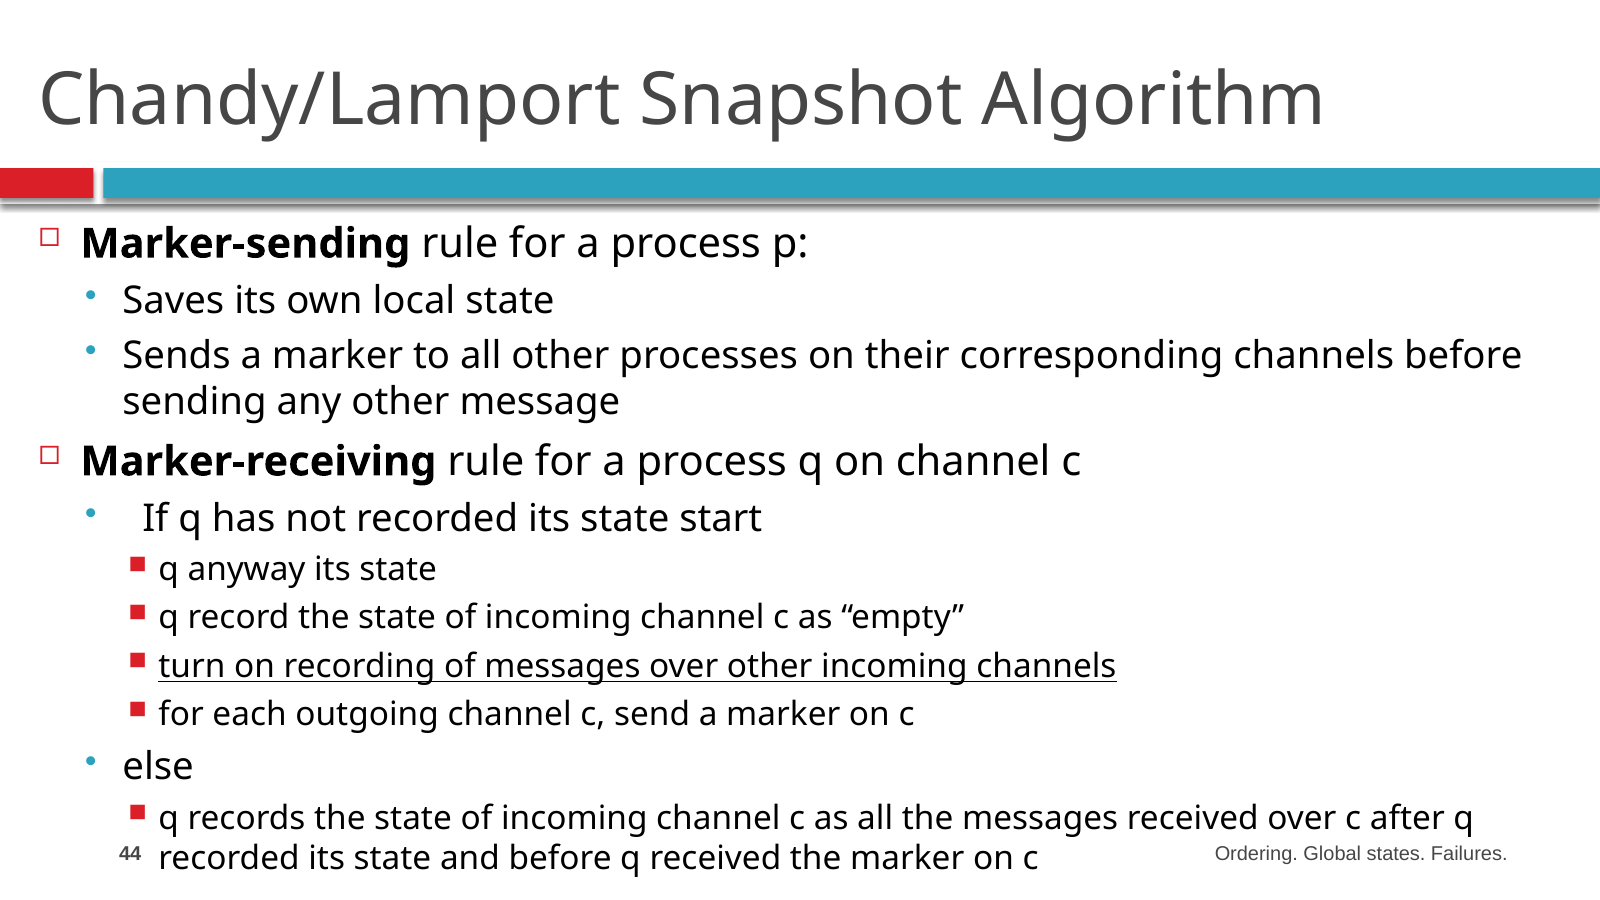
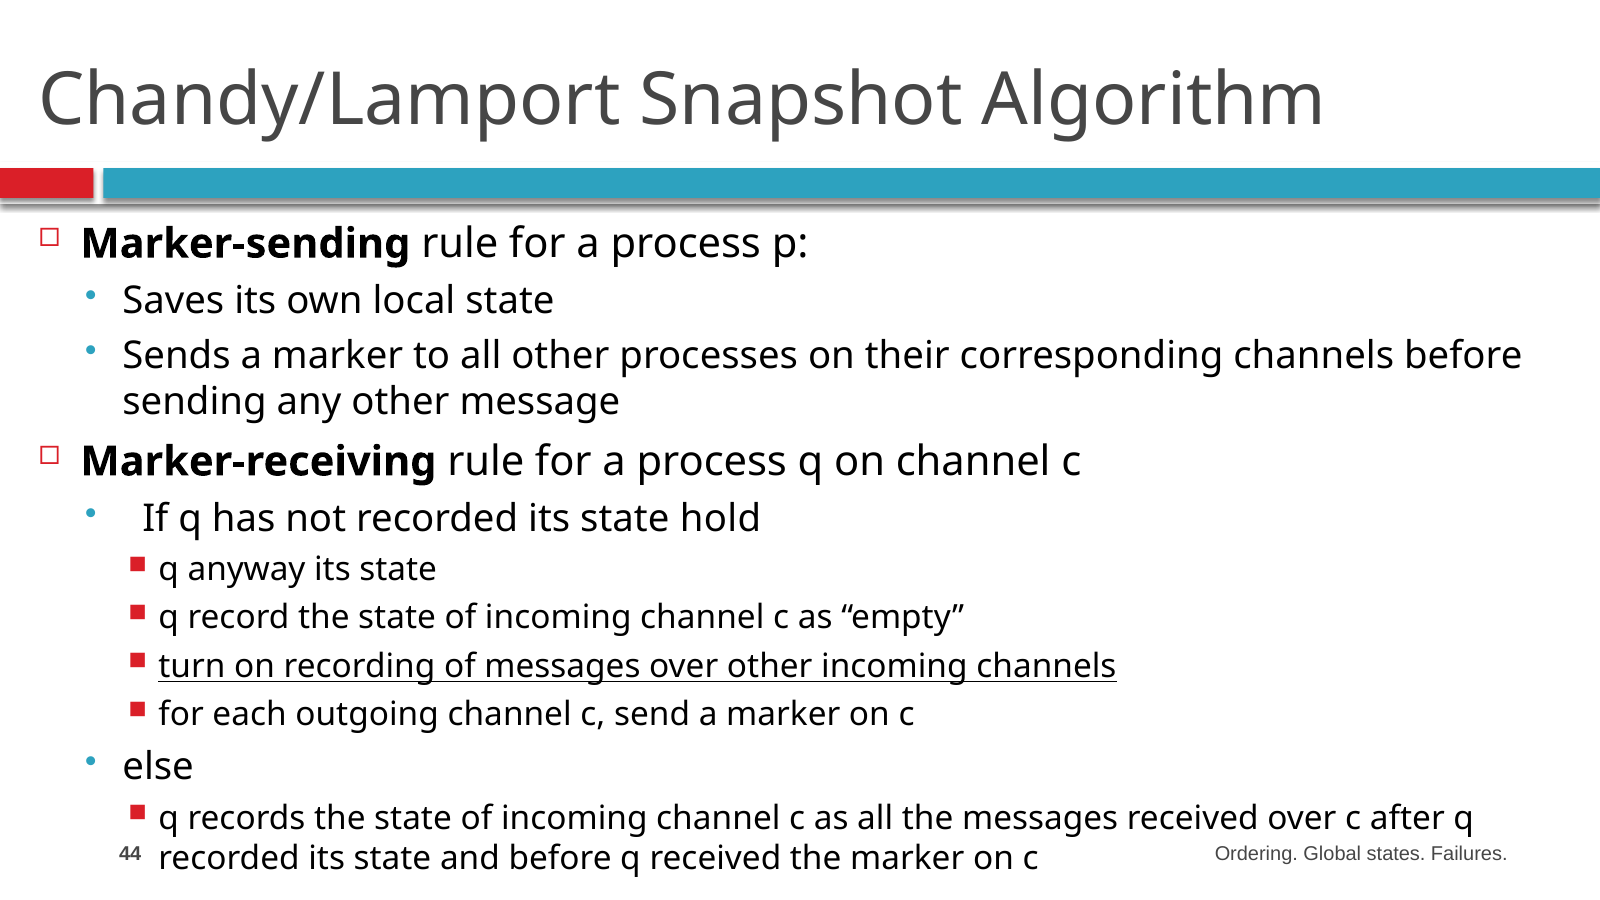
start: start -> hold
